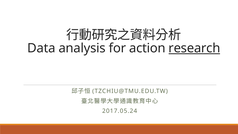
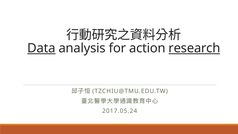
Data underline: none -> present
